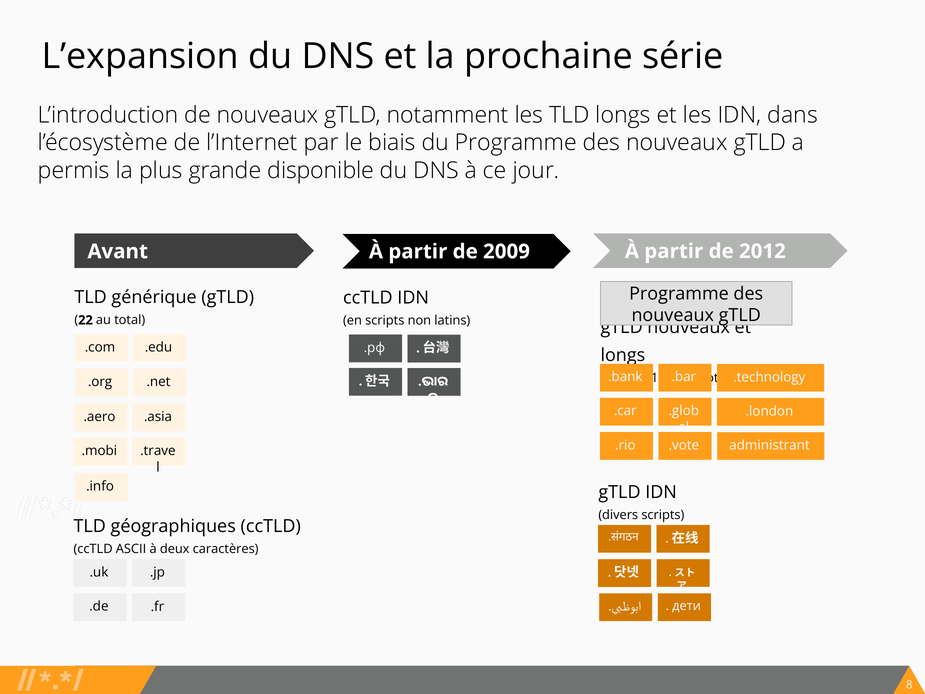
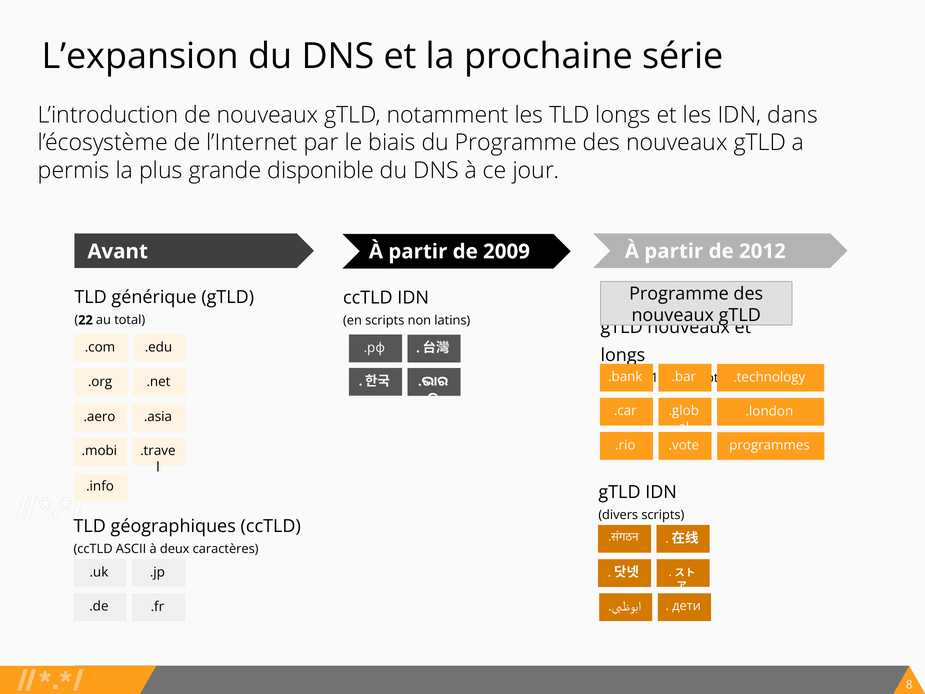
administrant: administrant -> programmes
